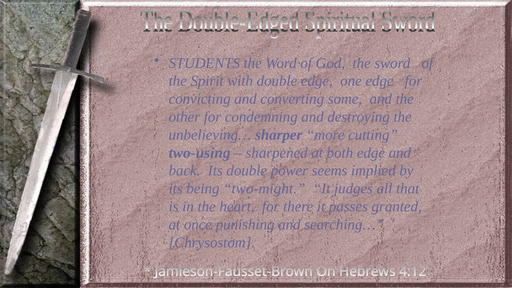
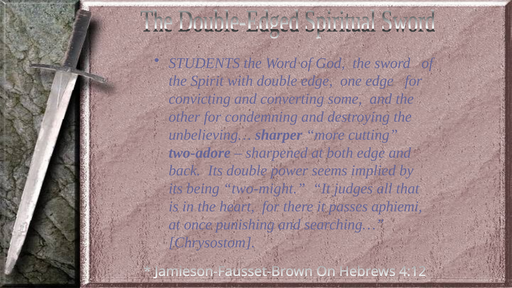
two-using: two-using -> two-adore
granted: granted -> aphiemi
